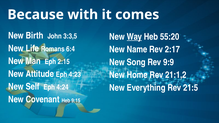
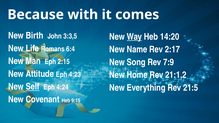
55:20: 55:20 -> 14:20
9:9: 9:9 -> 7:9
Self underline: none -> present
